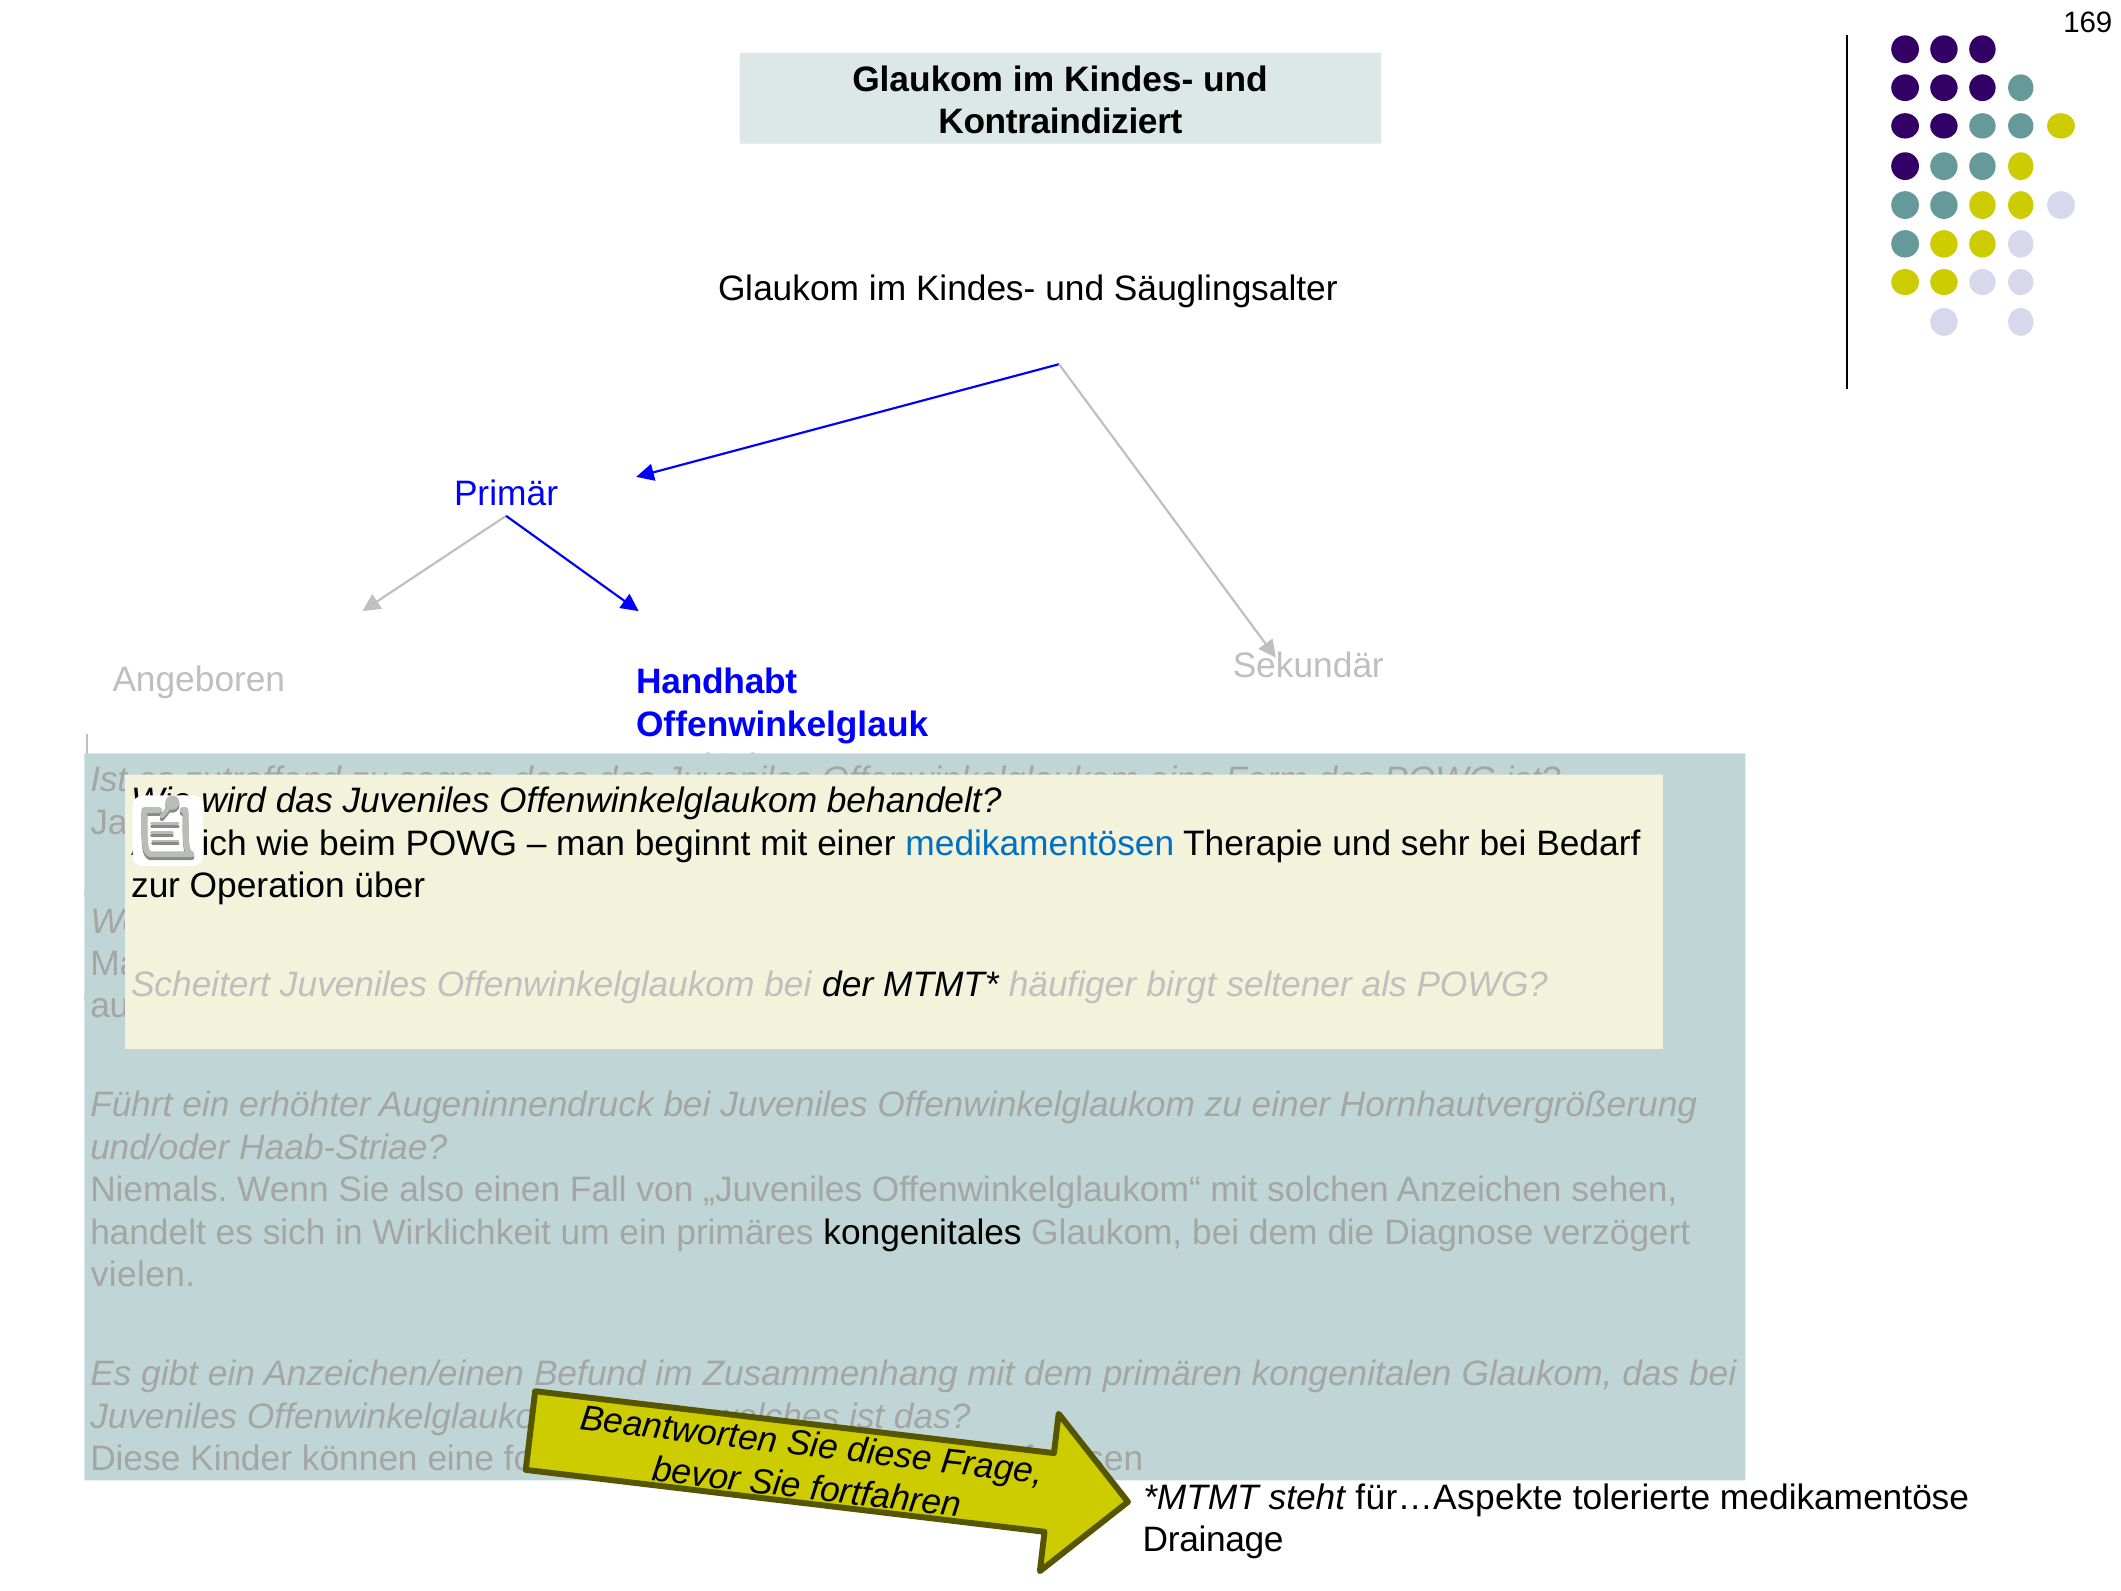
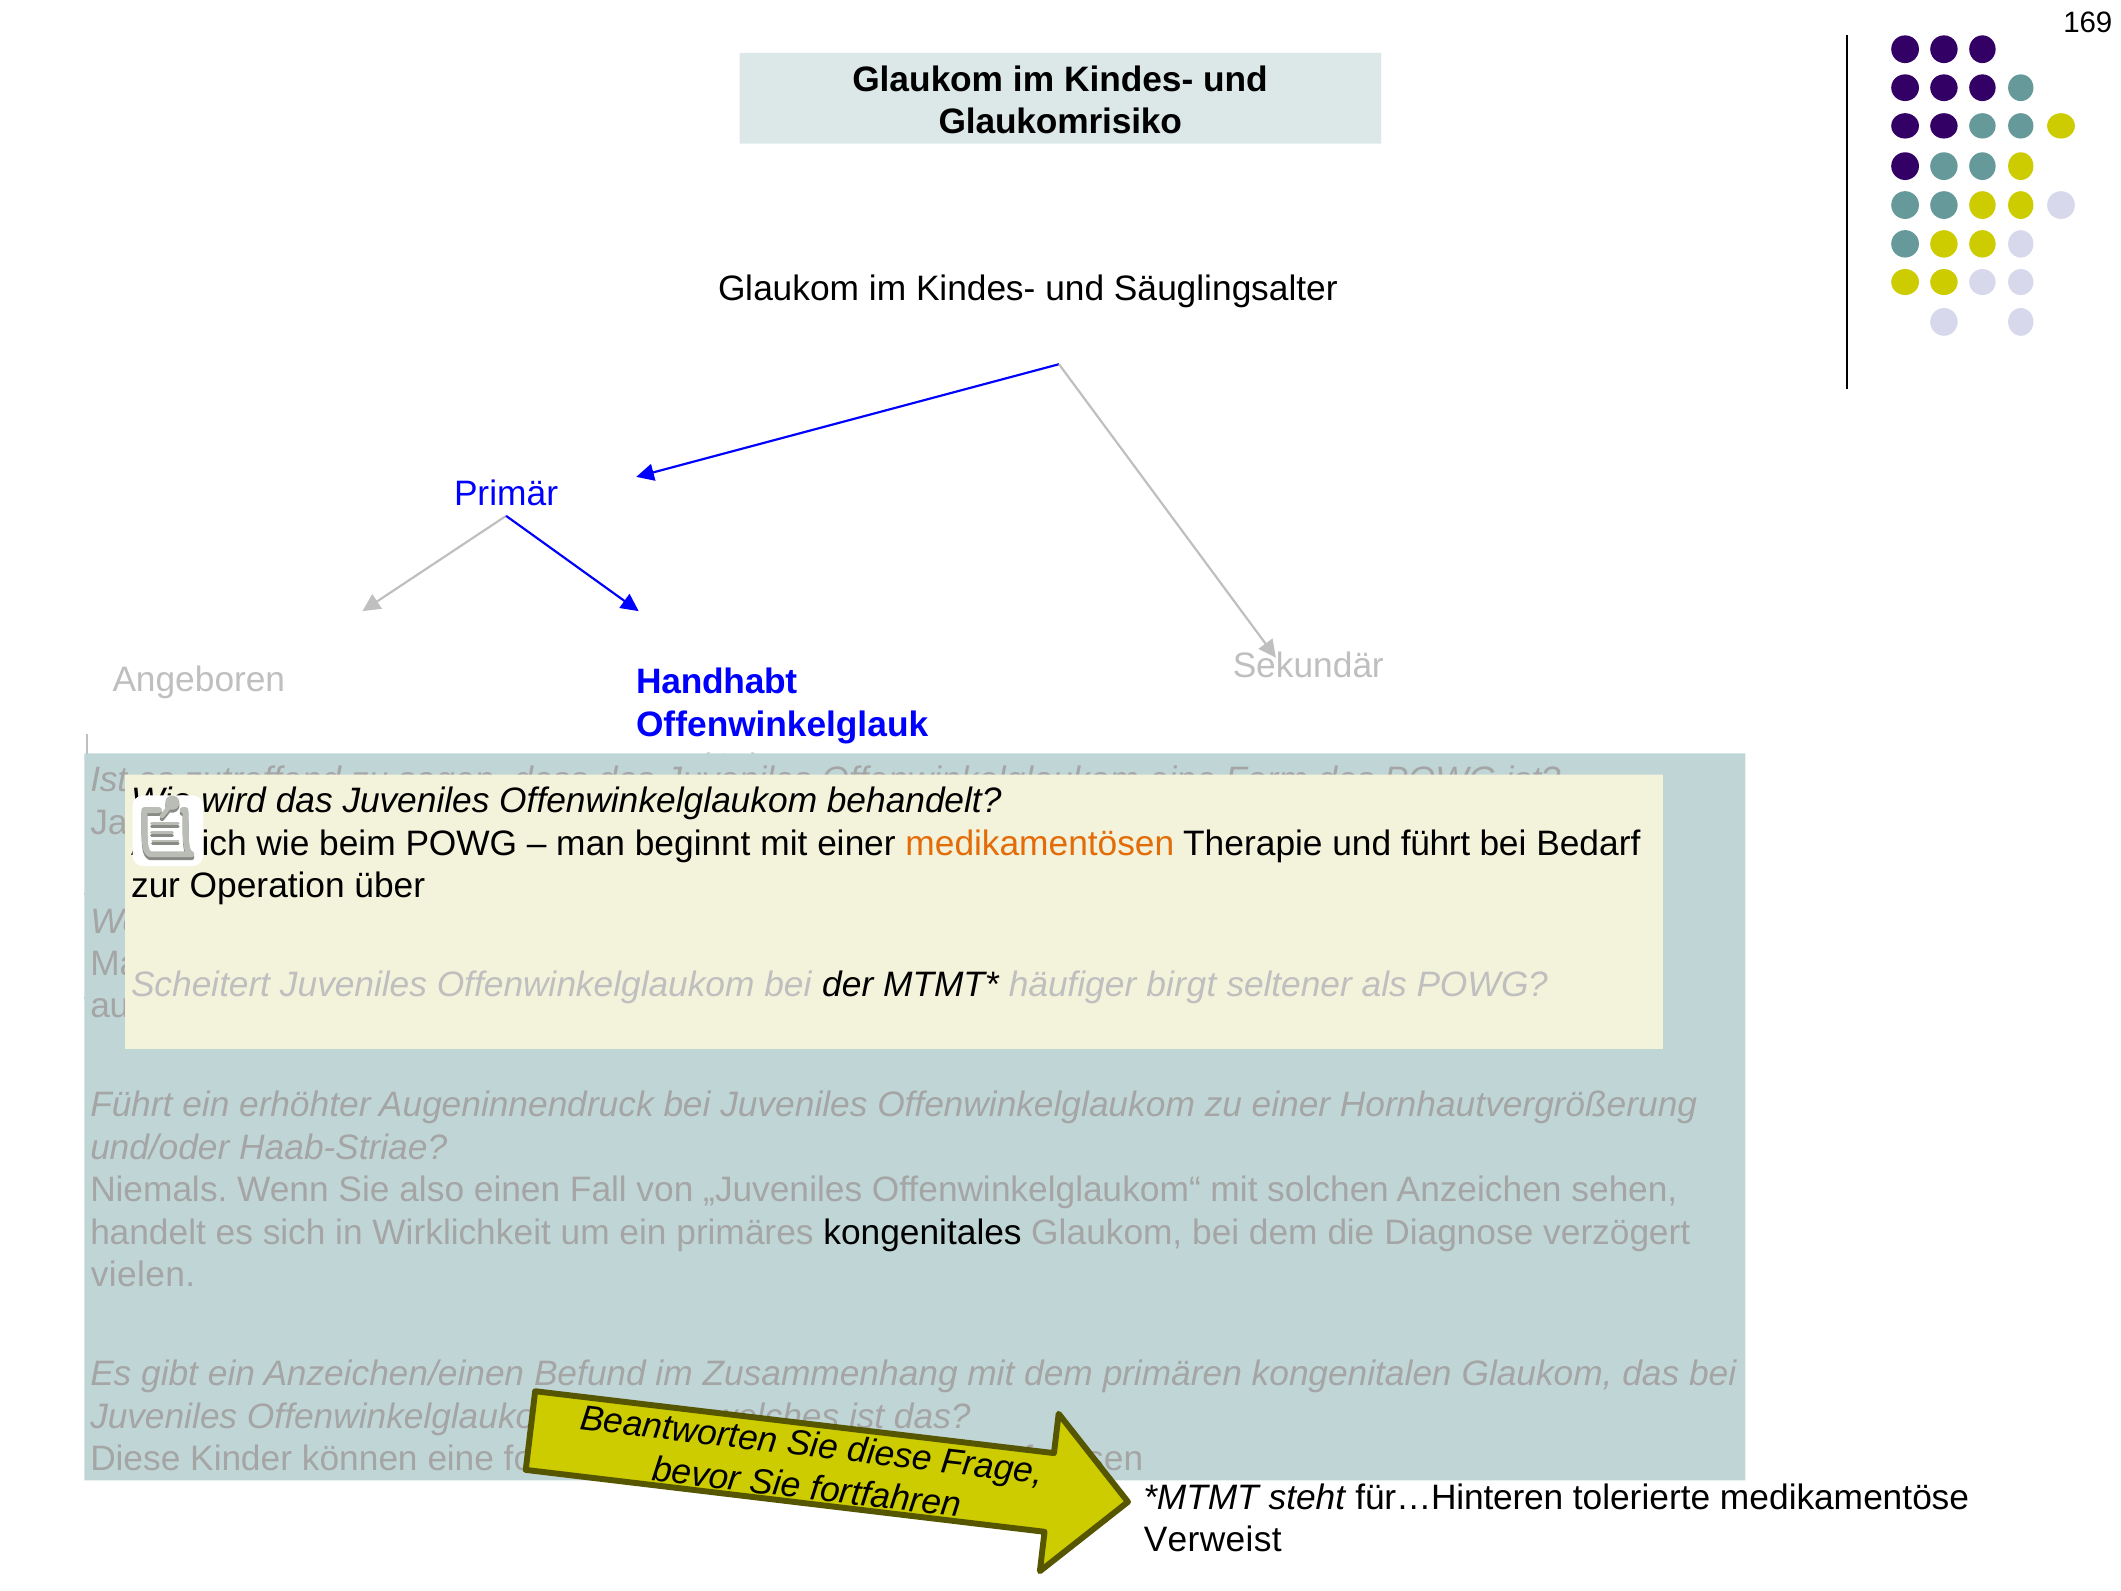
Kontraindiziert: Kontraindiziert -> Glaukomrisiko
medikamentösen colour: blue -> orange
und sehr: sehr -> führt
für…Aspekte: für…Aspekte -> für…Hinteren
Drainage: Drainage -> Verweist
